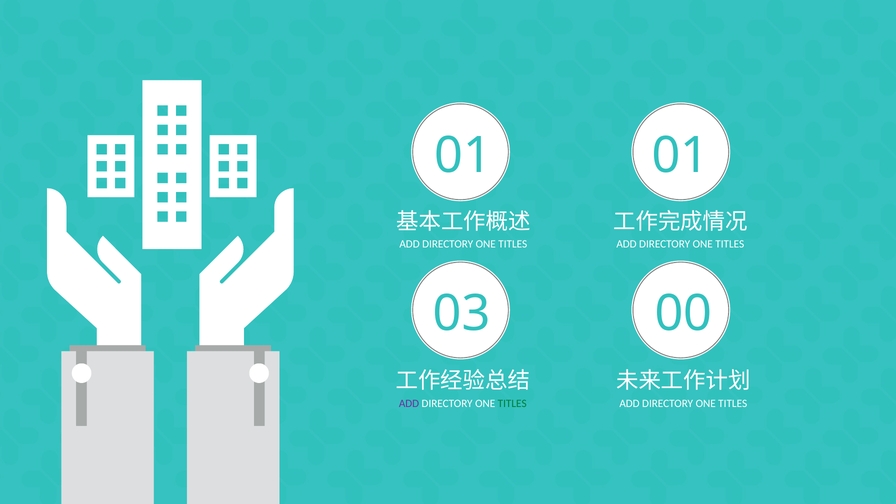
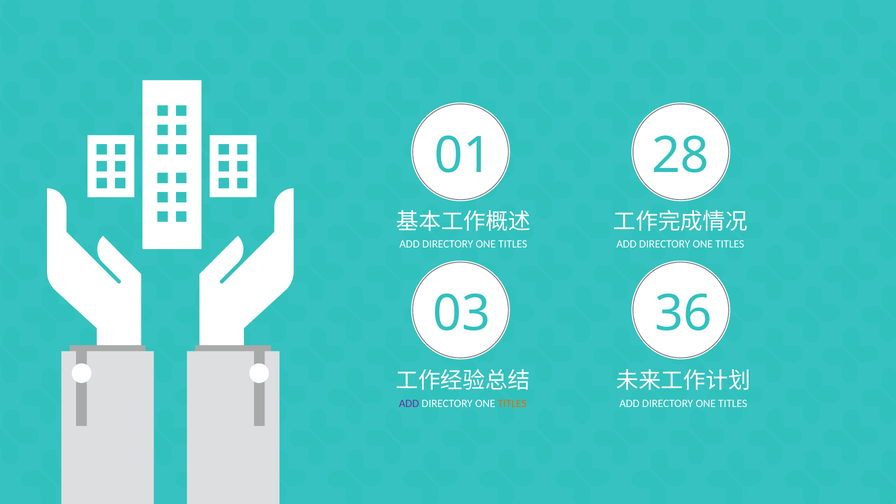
01 01: 01 -> 28
00: 00 -> 36
TITLES at (512, 403) colour: green -> orange
